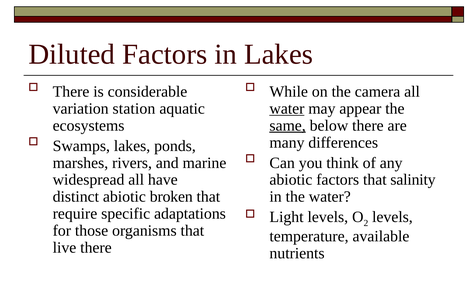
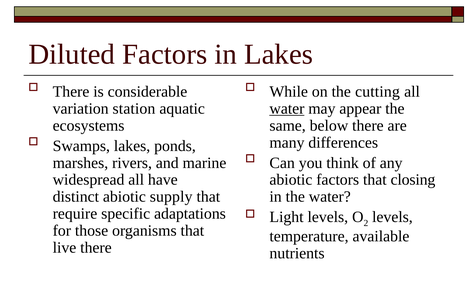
camera: camera -> cutting
same underline: present -> none
salinity: salinity -> closing
broken: broken -> supply
